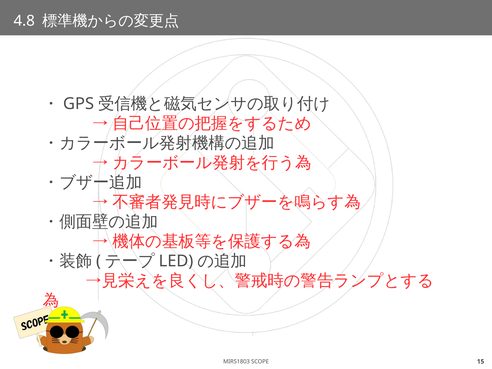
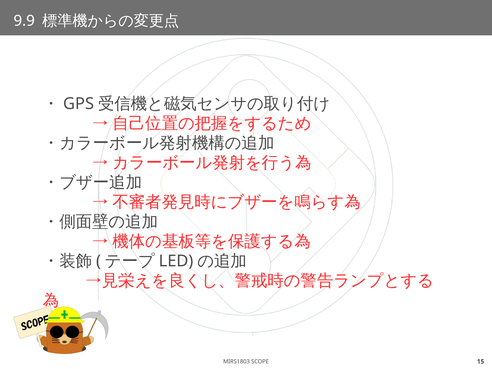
4.8: 4.8 -> 9.9
